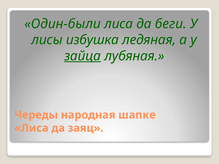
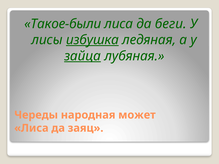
Один-были: Один-были -> Такое-были
избушка underline: none -> present
шапке: шапке -> может
